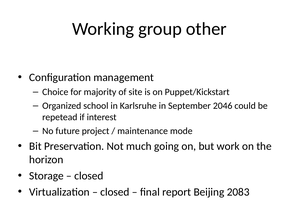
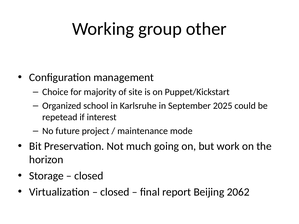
2046: 2046 -> 2025
2083: 2083 -> 2062
